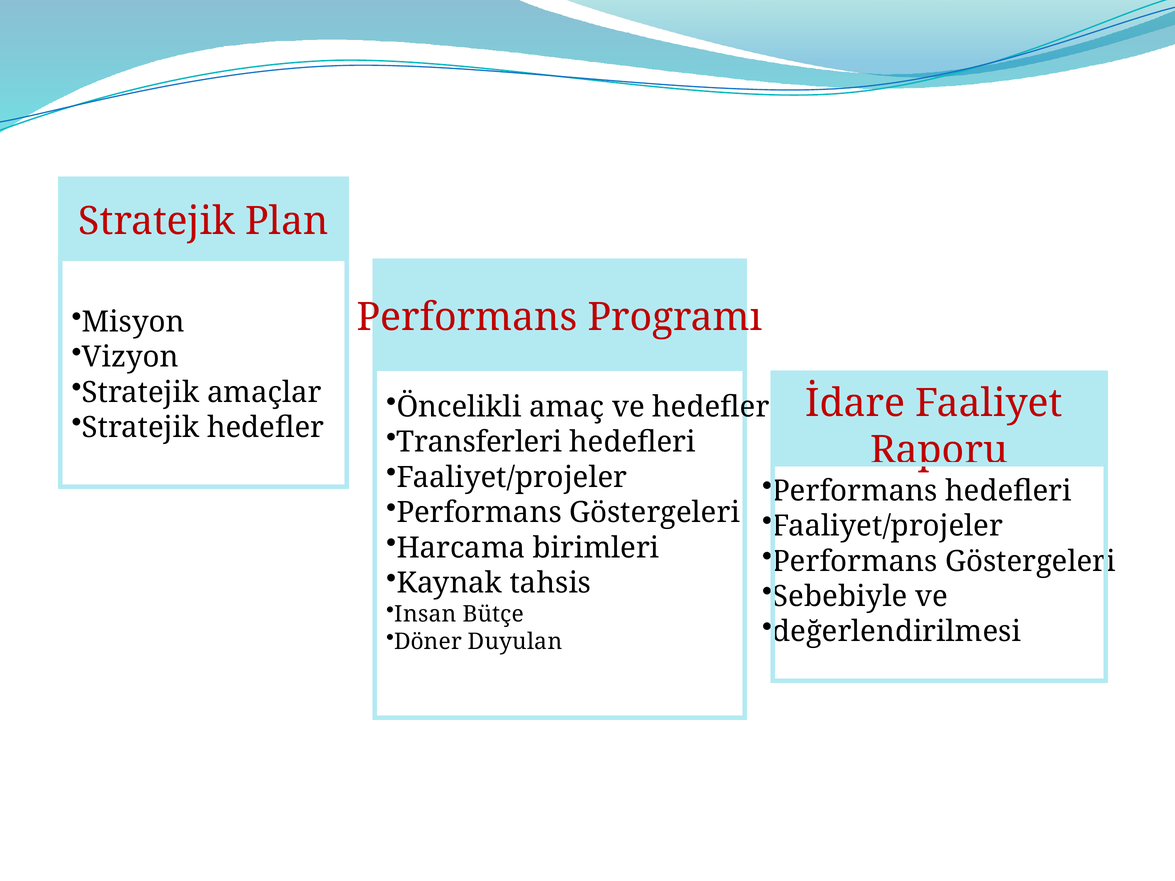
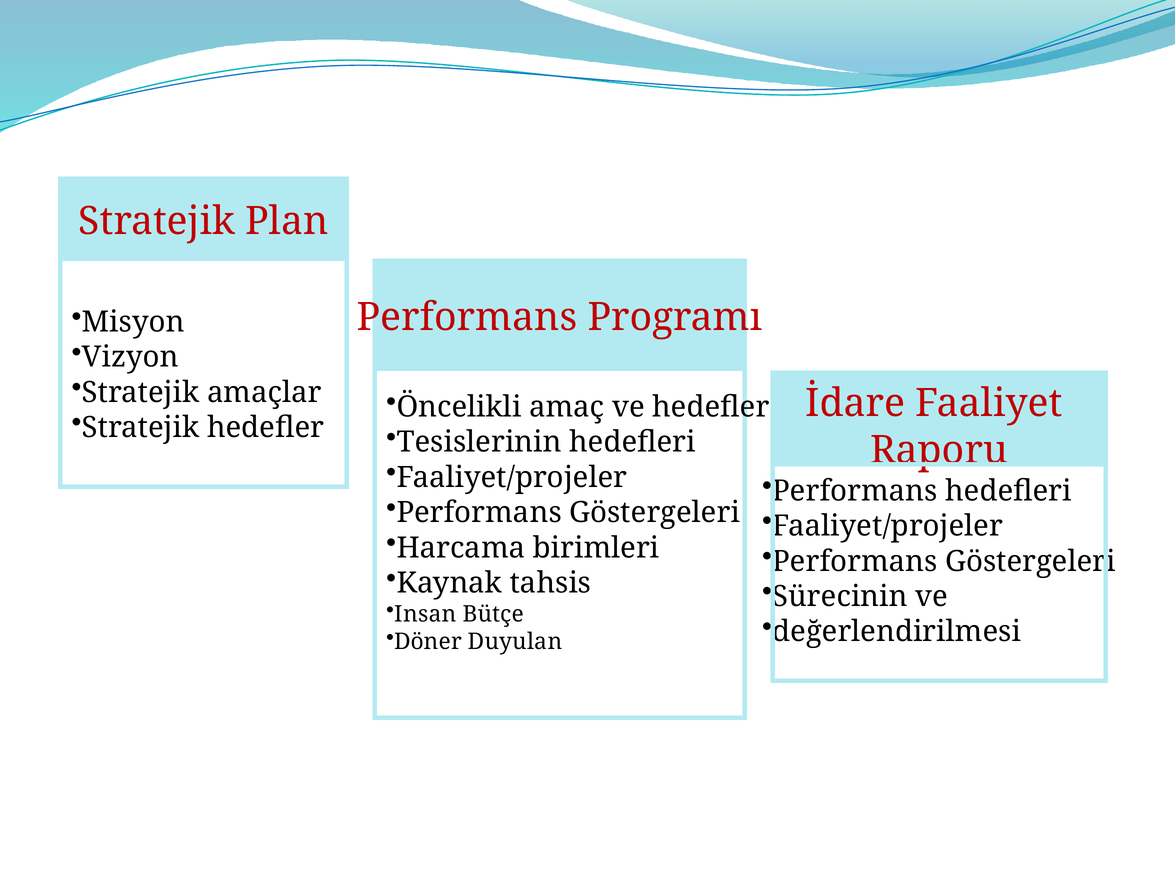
Transferleri: Transferleri -> Tesislerinin
Sebebiyle: Sebebiyle -> Sürecinin
